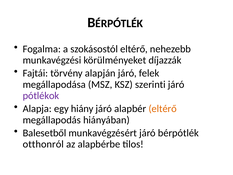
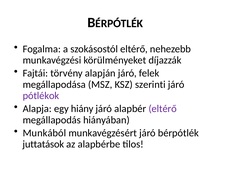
eltérő at (163, 109) colour: orange -> purple
Balesetből: Balesetből -> Munkából
otthonról: otthonról -> juttatások
